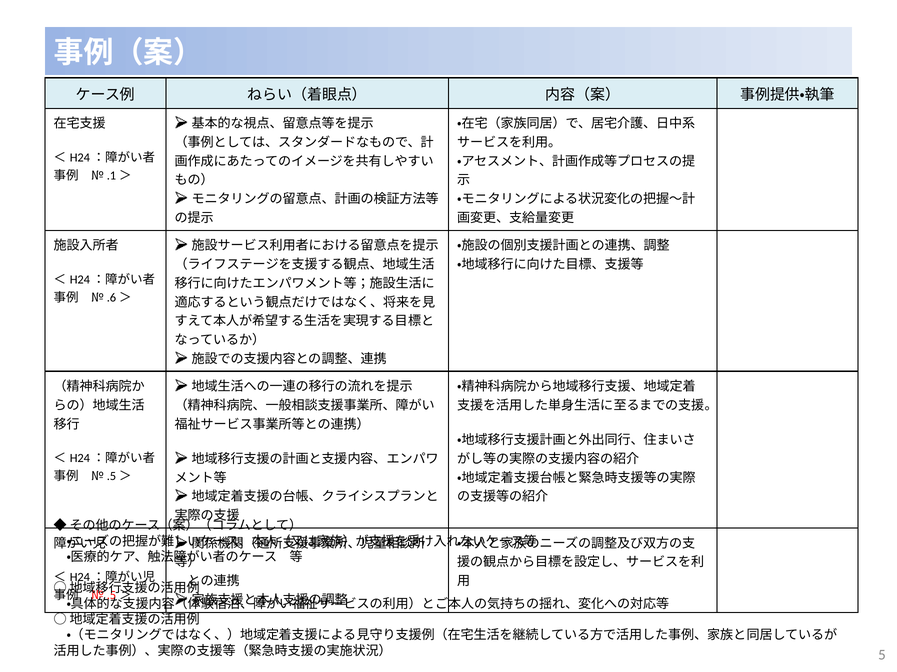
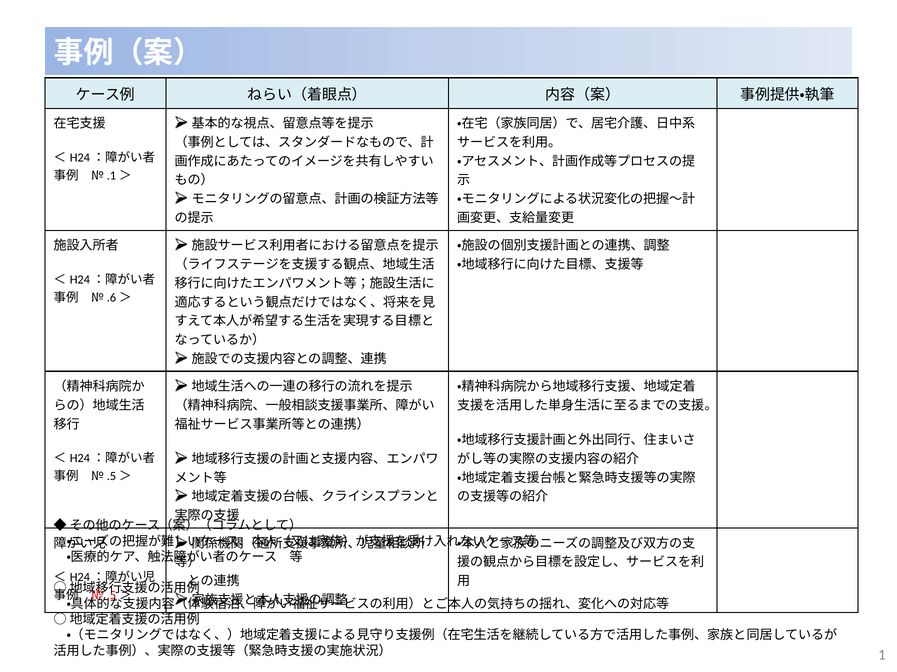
5: 5 -> 1
